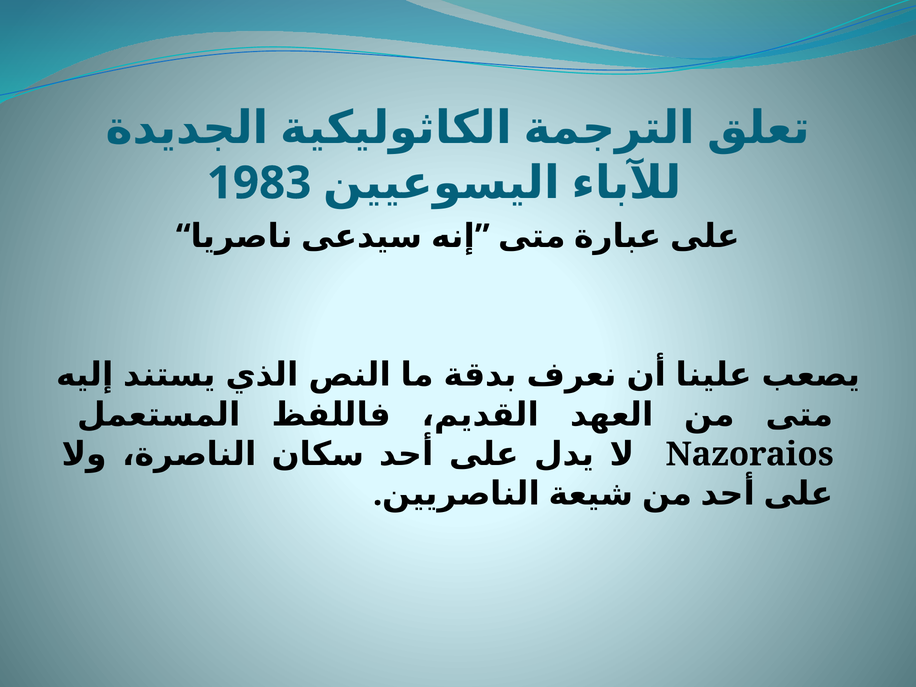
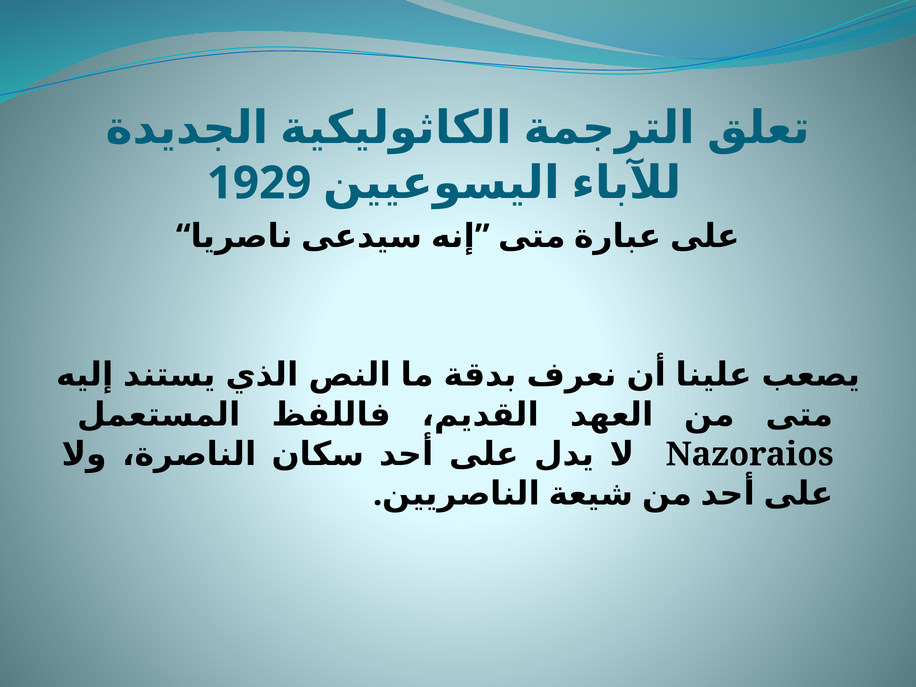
1983: 1983 -> 1929
